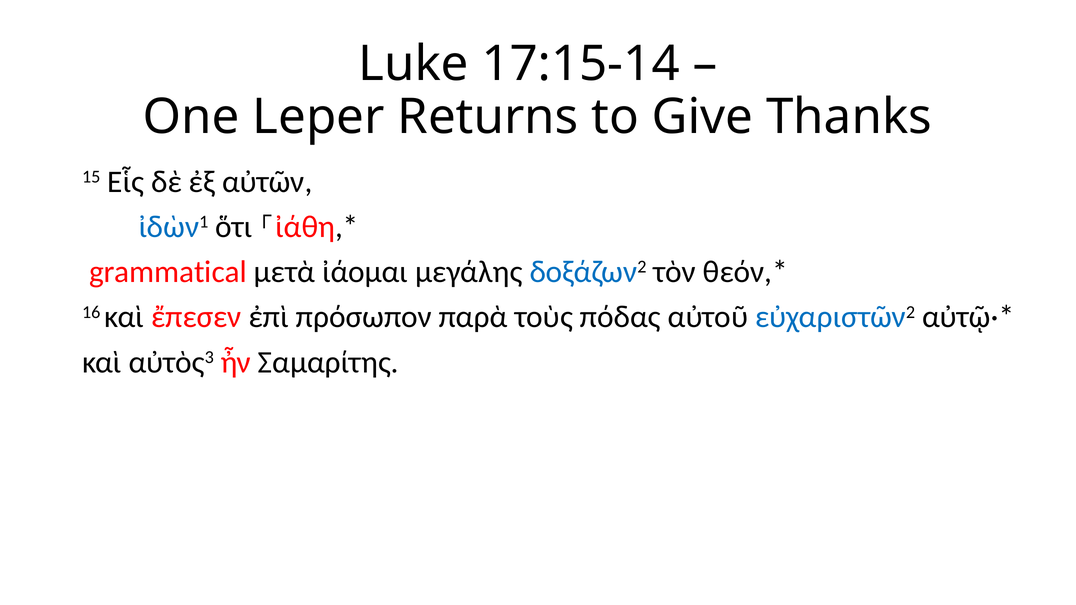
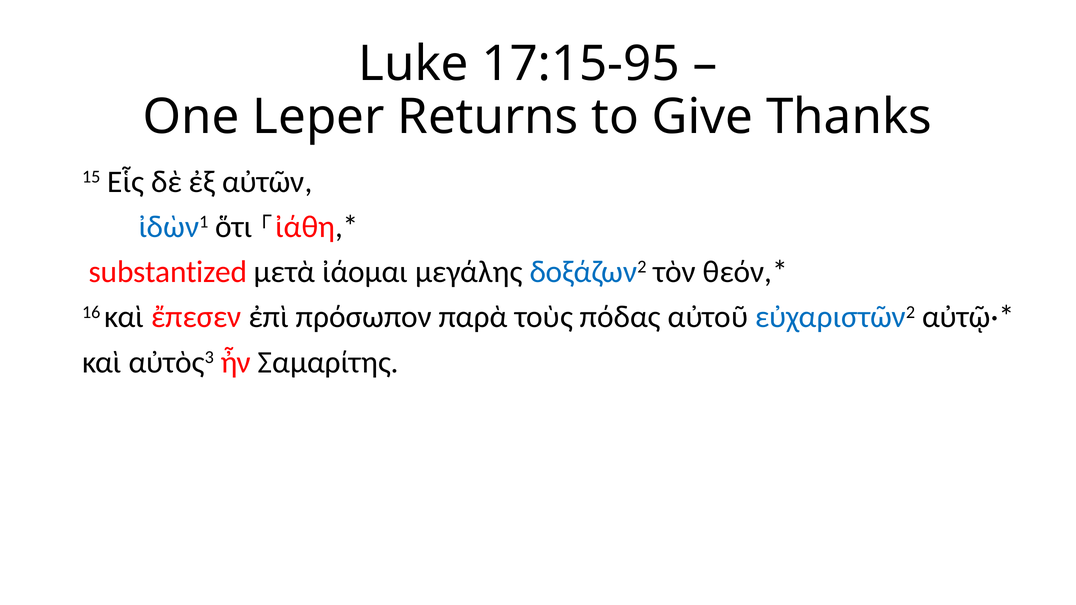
17:15-14: 17:15-14 -> 17:15-95
grammatical: grammatical -> substantized
